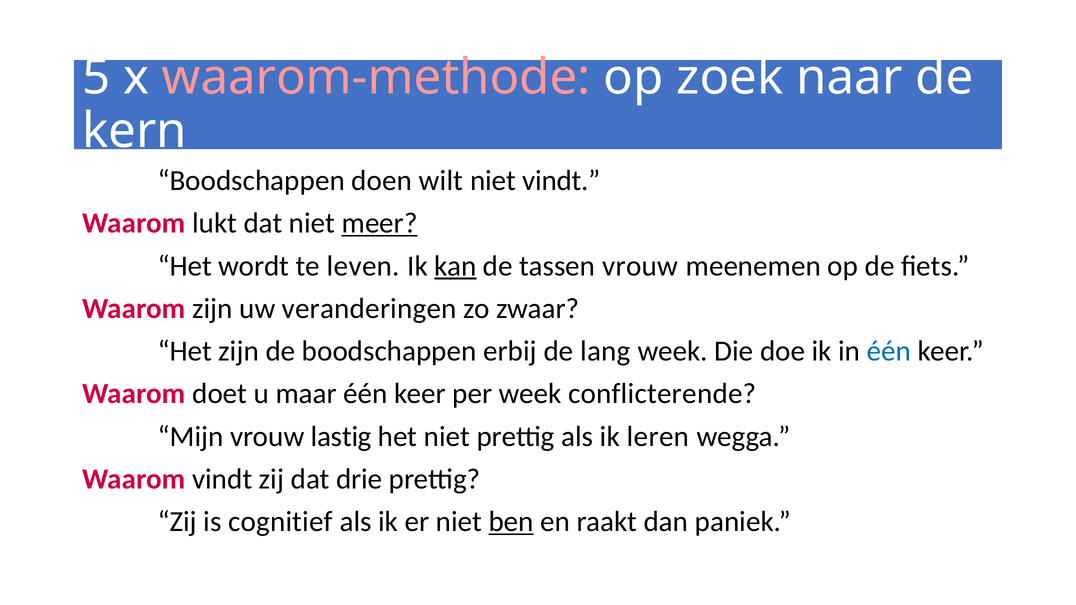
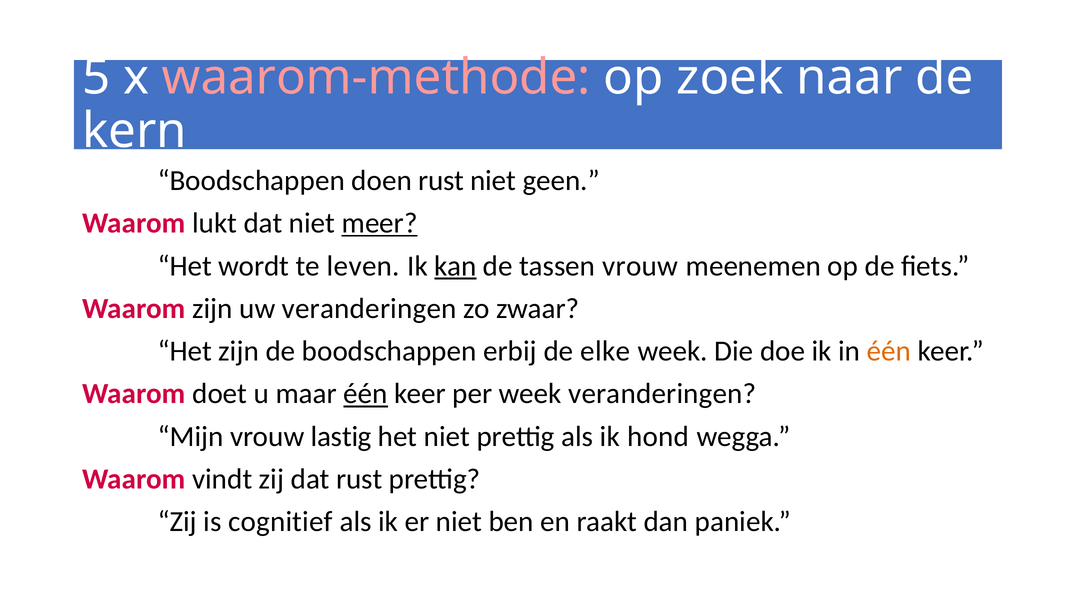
doen wilt: wilt -> rust
niet vindt: vindt -> geen
lang: lang -> elke
één at (889, 351) colour: blue -> orange
één at (366, 394) underline: none -> present
week conflicterende: conflicterende -> veranderingen
leren: leren -> hond
dat drie: drie -> rust
ben underline: present -> none
